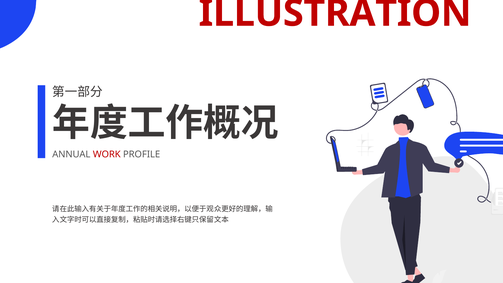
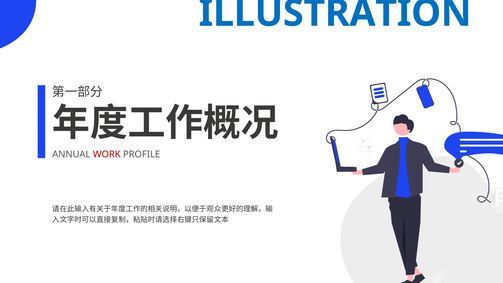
ILLUSTRATION colour: red -> blue
